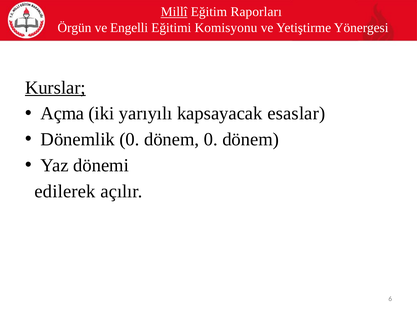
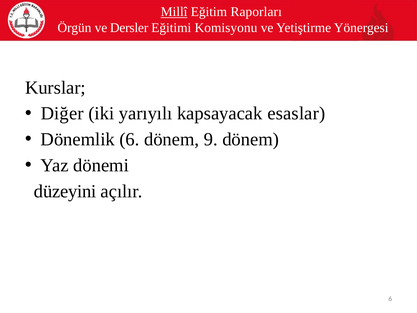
Engelli: Engelli -> Dersler
Kurslar underline: present -> none
Açma: Açma -> Diğer
Dönemlik 0: 0 -> 6
dönem 0: 0 -> 9
edilerek: edilerek -> düzeyini
